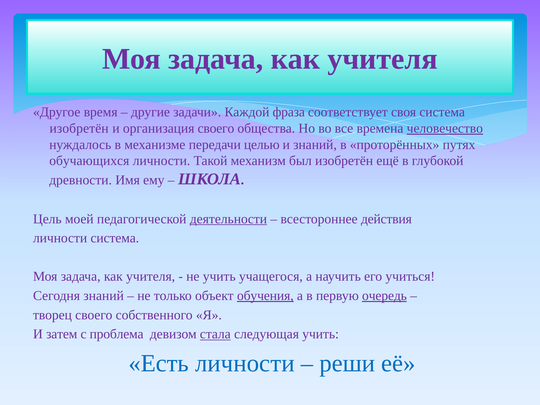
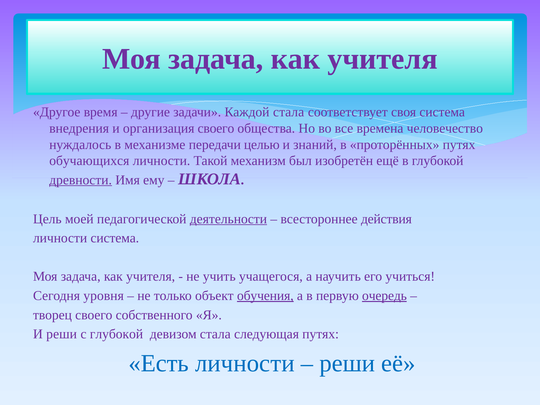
Каждой фраза: фраза -> стала
изобретён at (79, 128): изобретён -> внедрения
человечество underline: present -> none
древности underline: none -> present
Сегодня знаний: знаний -> уровня
И затем: затем -> реши
с проблема: проблема -> глубокой
стала at (215, 334) underline: present -> none
следующая учить: учить -> путях
